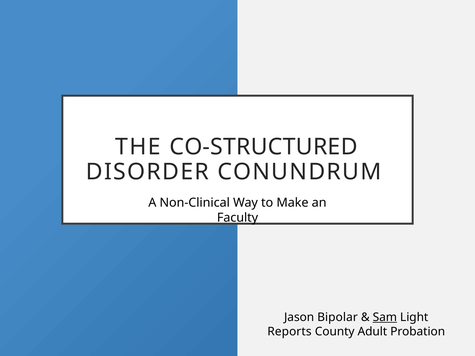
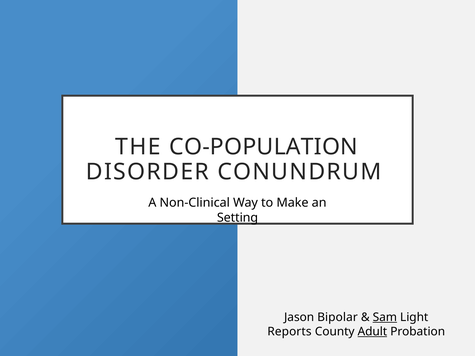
CO-STRUCTURED: CO-STRUCTURED -> CO-POPULATION
Faculty: Faculty -> Setting
Adult underline: none -> present
